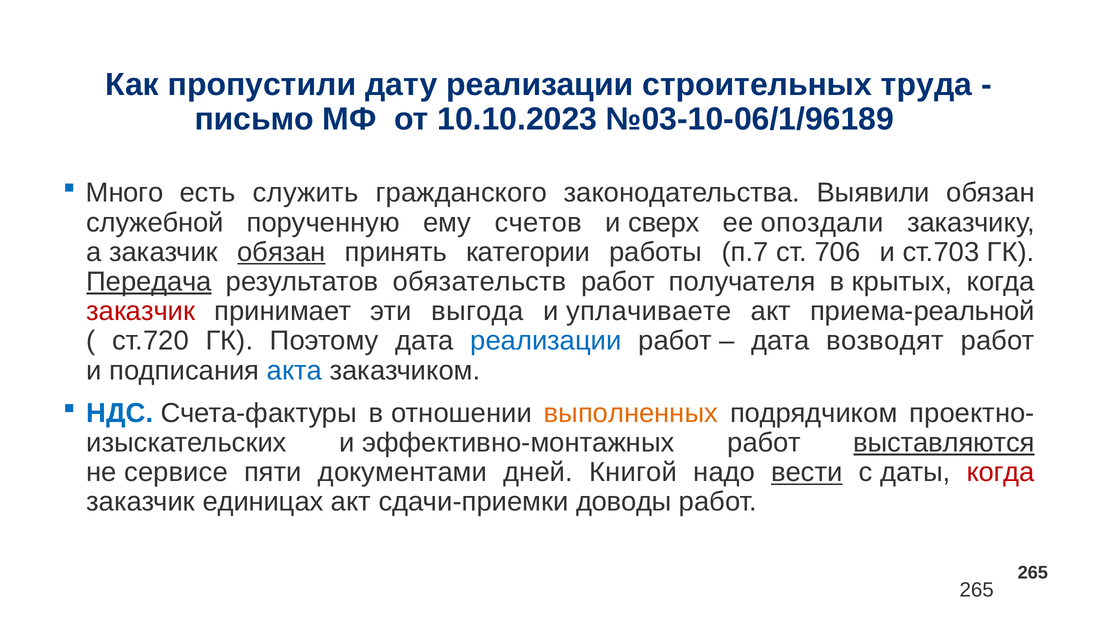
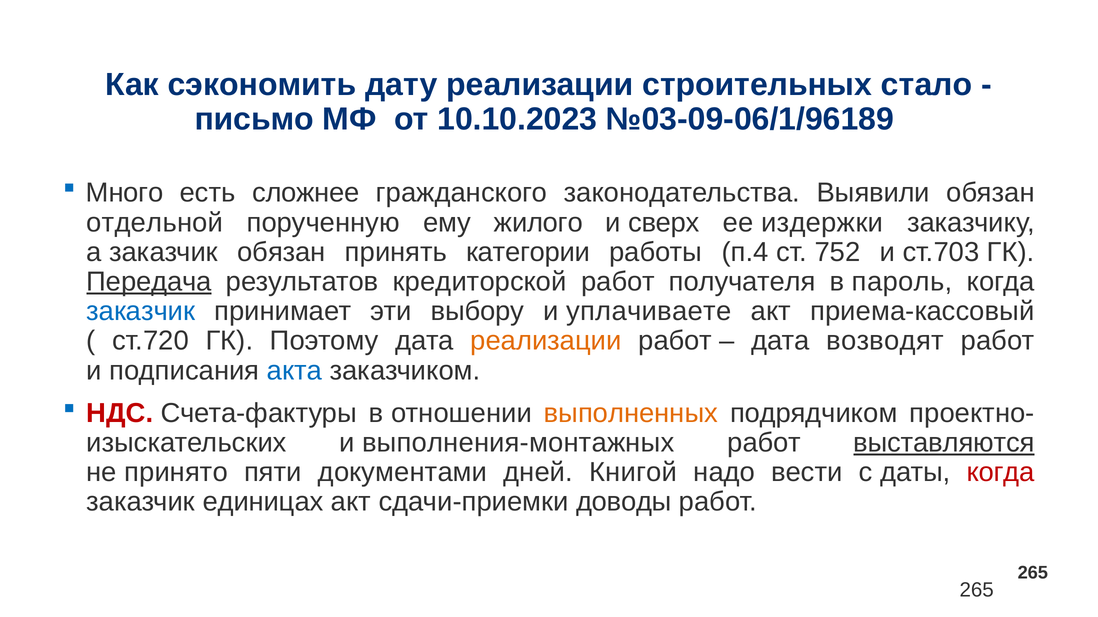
пропустили: пропустили -> сэкономить
труда: труда -> стало
№03-10-06/1/96189: №03-10-06/1/96189 -> №03-09-06/1/96189
служить: служить -> сложнее
служебной: служебной -> отдельной
счетов: счетов -> жилого
опоздали: опоздали -> издержки
обязан at (281, 252) underline: present -> none
п.7: п.7 -> п.4
706: 706 -> 752
обязательств: обязательств -> кредиторской
крытых: крытых -> пароль
заказчик at (141, 312) colour: red -> blue
выгода: выгода -> выбору
приема-реальной: приема-реальной -> приема-кассовый
реализации at (546, 341) colour: blue -> orange
НДС colour: blue -> red
эффективно-монтажных: эффективно-монтажных -> выполнения-монтажных
сервисе: сервисе -> принято
вести underline: present -> none
